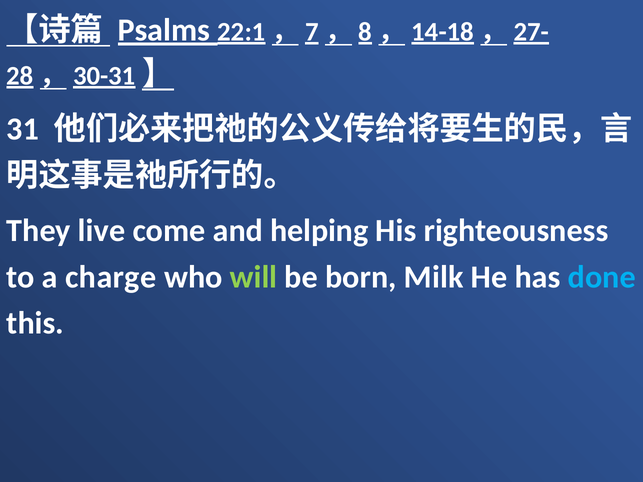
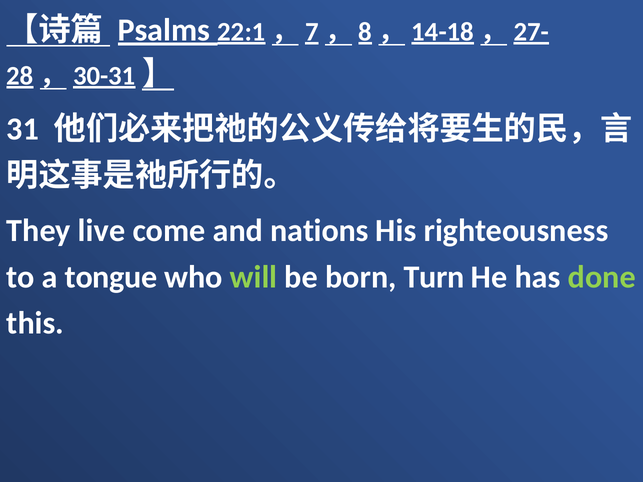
helping: helping -> nations
charge: charge -> tongue
Milk: Milk -> Turn
done colour: light blue -> light green
